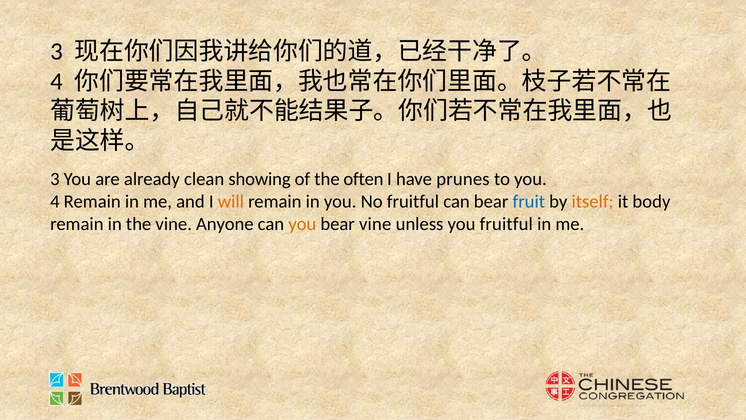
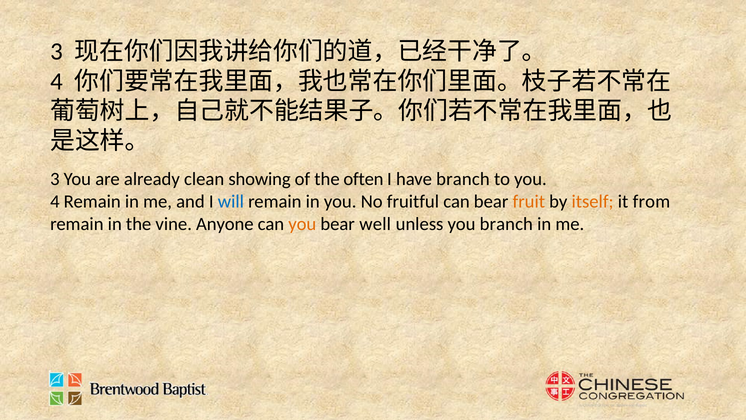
have prunes: prunes -> branch
will colour: orange -> blue
fruit colour: blue -> orange
body: body -> from
bear vine: vine -> well
you fruitful: fruitful -> branch
